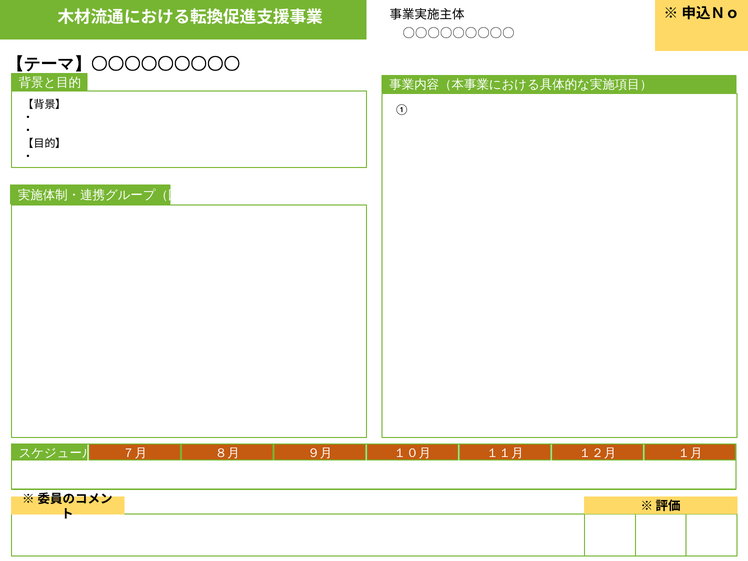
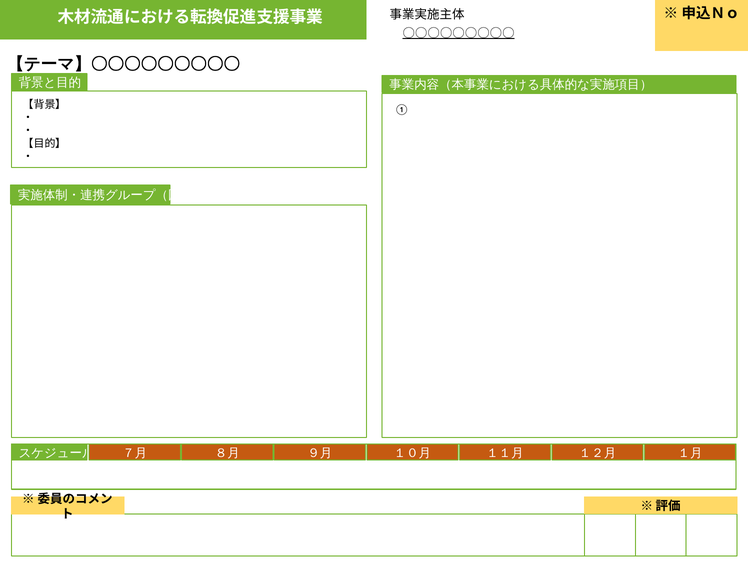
〇〇〇〇〇〇〇〇〇 underline: none -> present
